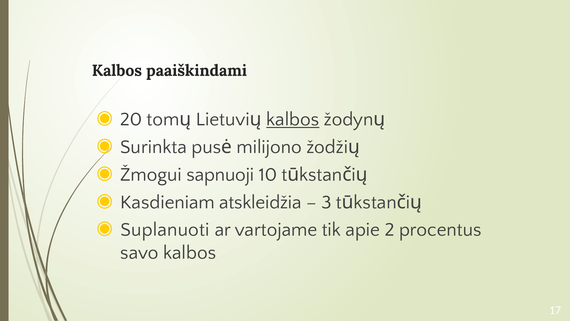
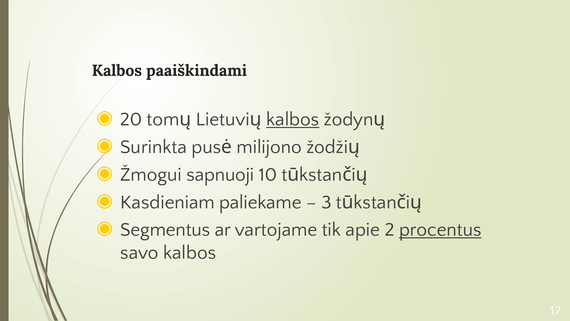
atskleidžia: atskleidžia -> paliekame
Suplanuoti: Suplanuoti -> Segmentus
procentus underline: none -> present
